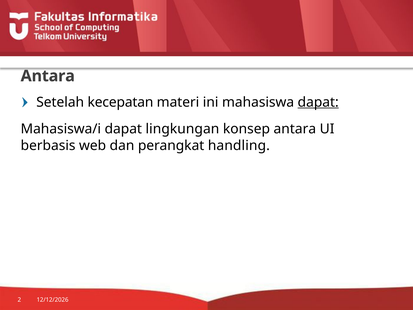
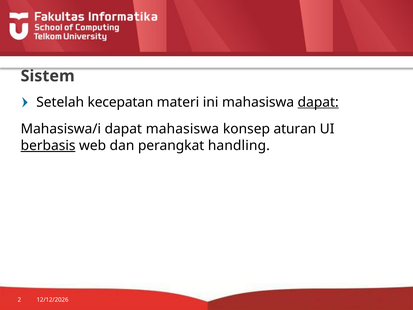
Antara at (48, 76): Antara -> Sistem
dapat lingkungan: lingkungan -> mahasiswa
konsep antara: antara -> aturan
berbasis underline: none -> present
